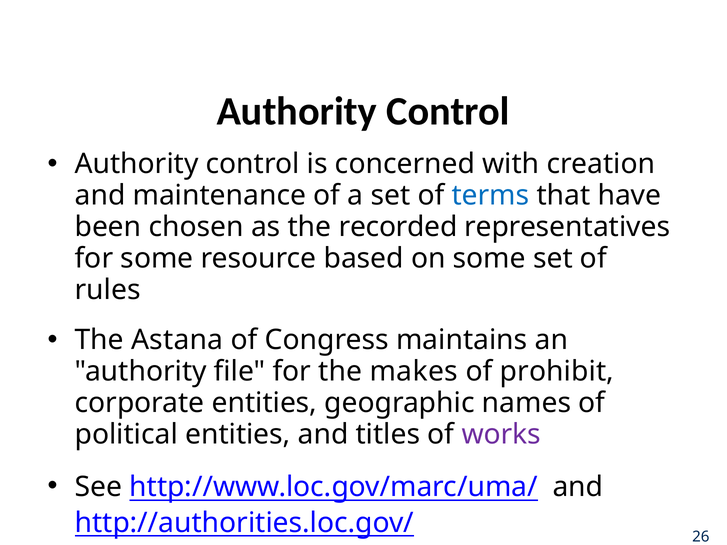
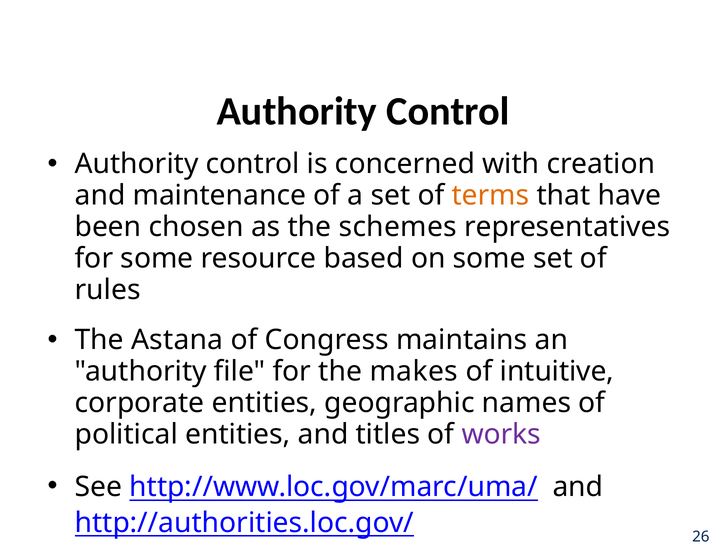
terms colour: blue -> orange
recorded: recorded -> schemes
prohibit: prohibit -> intuitive
